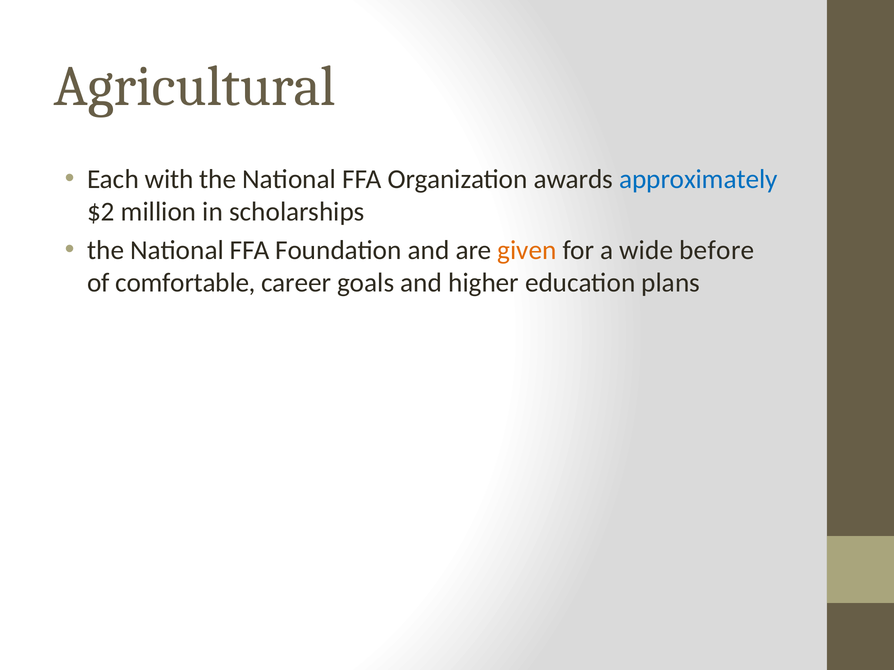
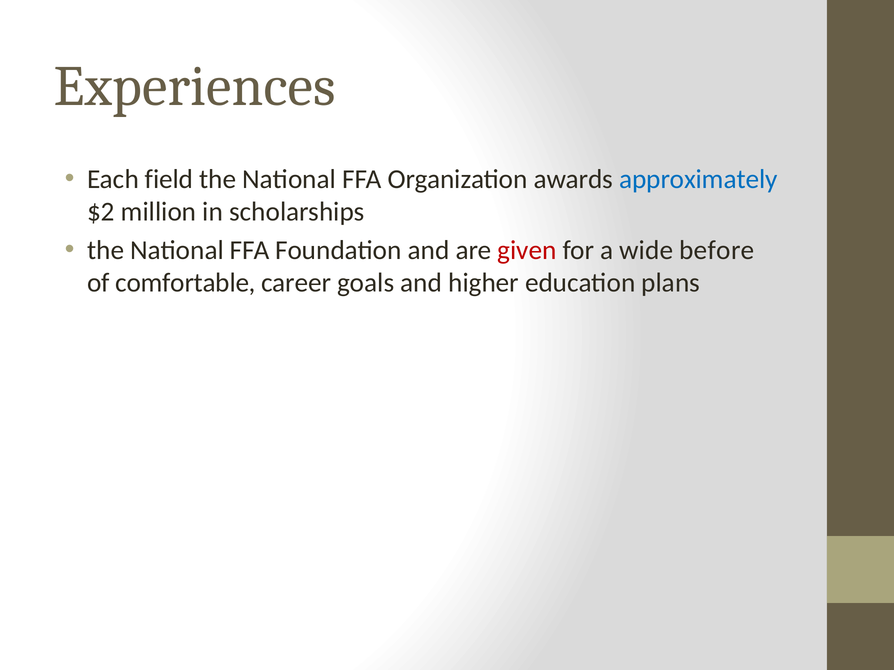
Agricultural: Agricultural -> Experiences
with: with -> field
given colour: orange -> red
